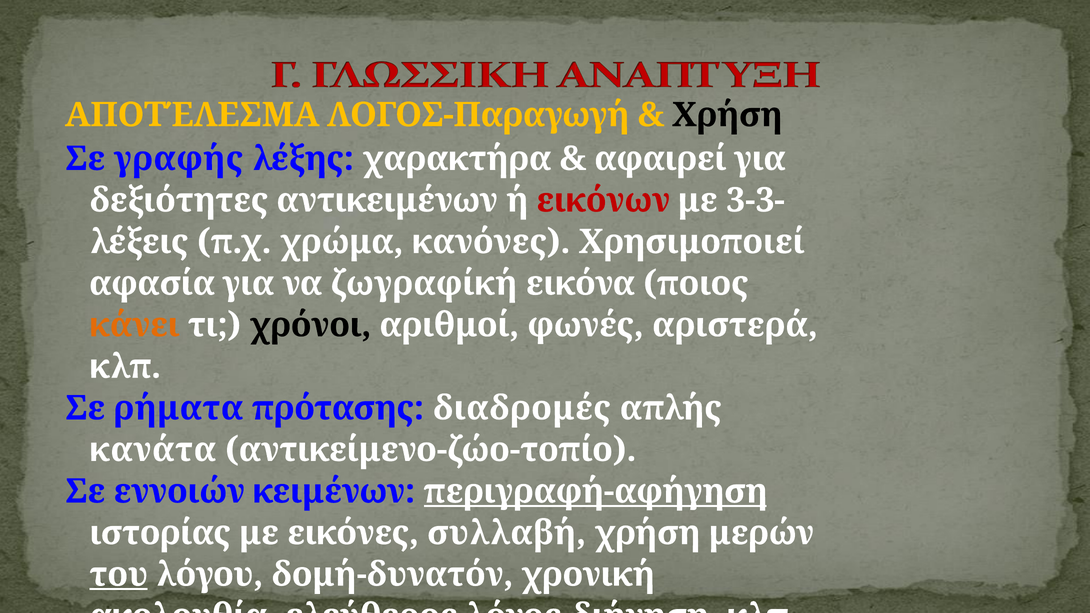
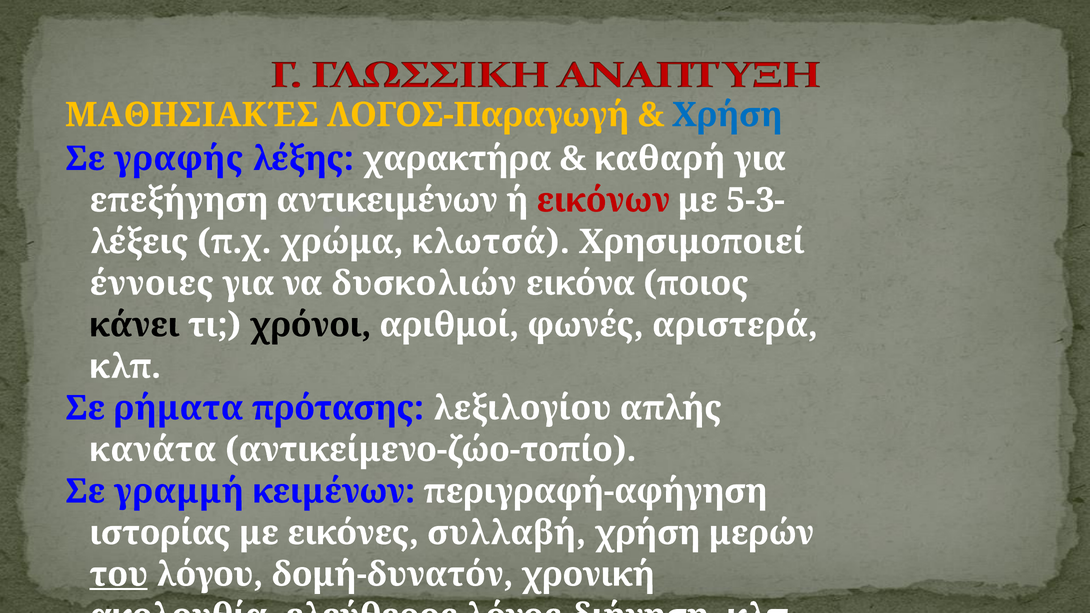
ΑΠΟΤΈΛΕΣΜΑ: ΑΠΟΤΈΛΕΣΜΑ -> ΜΑΘΗΣΙΑΚΈΣ
Χρήση at (727, 115) colour: black -> blue
αφαιρεί: αφαιρεί -> καθαρή
δεξιότητες: δεξιότητες -> επεξήγηση
3-3-: 3-3- -> 5-3-
κανόνες: κανόνες -> κλωτσά
αφασία: αφασία -> έννοιες
ζωγραφίκή: ζωγραφίκή -> δυσκολιών
κάνει colour: orange -> black
διαδρομές: διαδρομές -> λεξιλογίου
εννοιών: εννοιών -> γραμμή
περιγραφή-αφήγηση underline: present -> none
